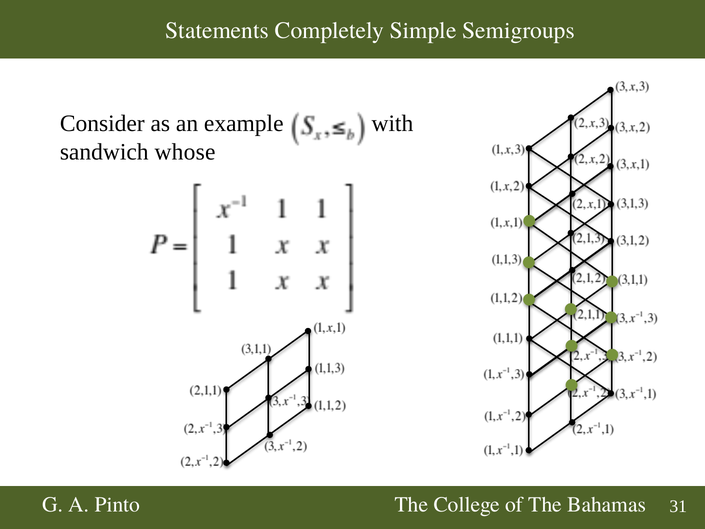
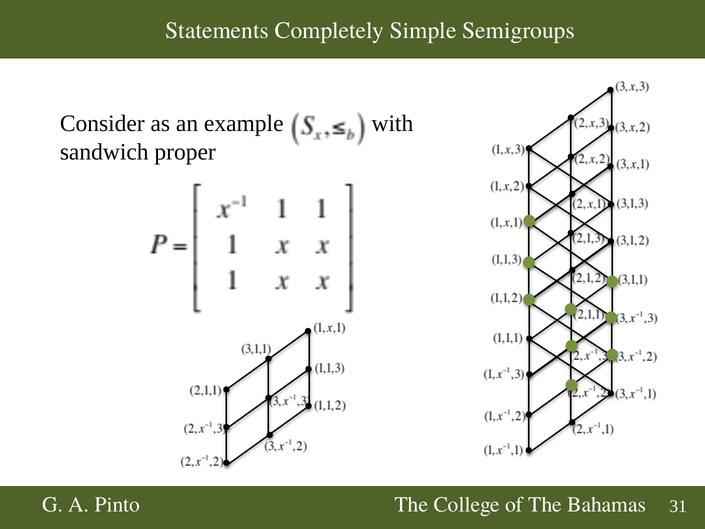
whose: whose -> proper
